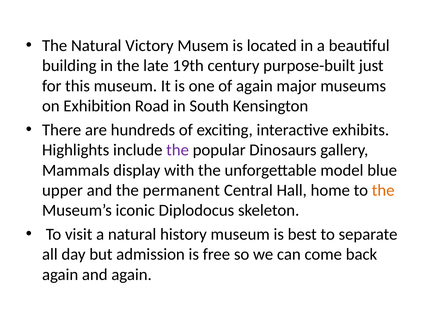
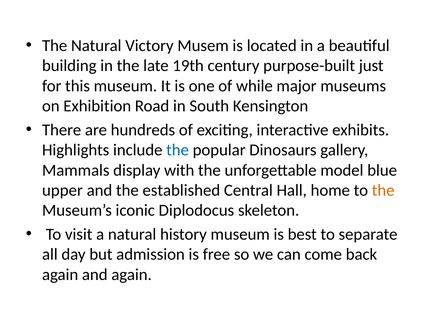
of again: again -> while
the at (178, 150) colour: purple -> blue
permanent: permanent -> established
